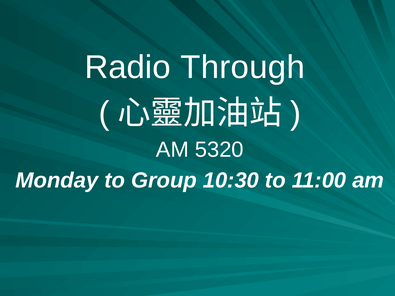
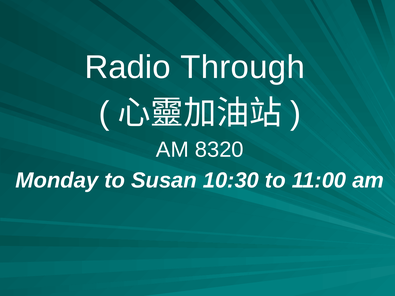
5320: 5320 -> 8320
Group: Group -> Susan
